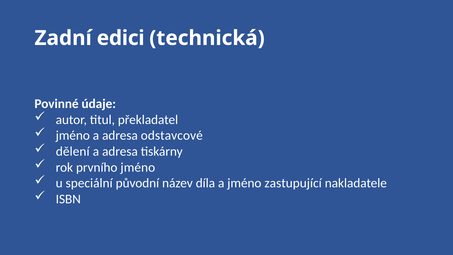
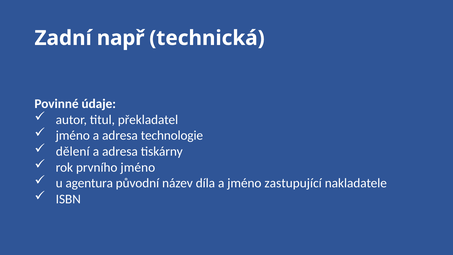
edici: edici -> např
odstavcové: odstavcové -> technologie
speciální: speciální -> agentura
